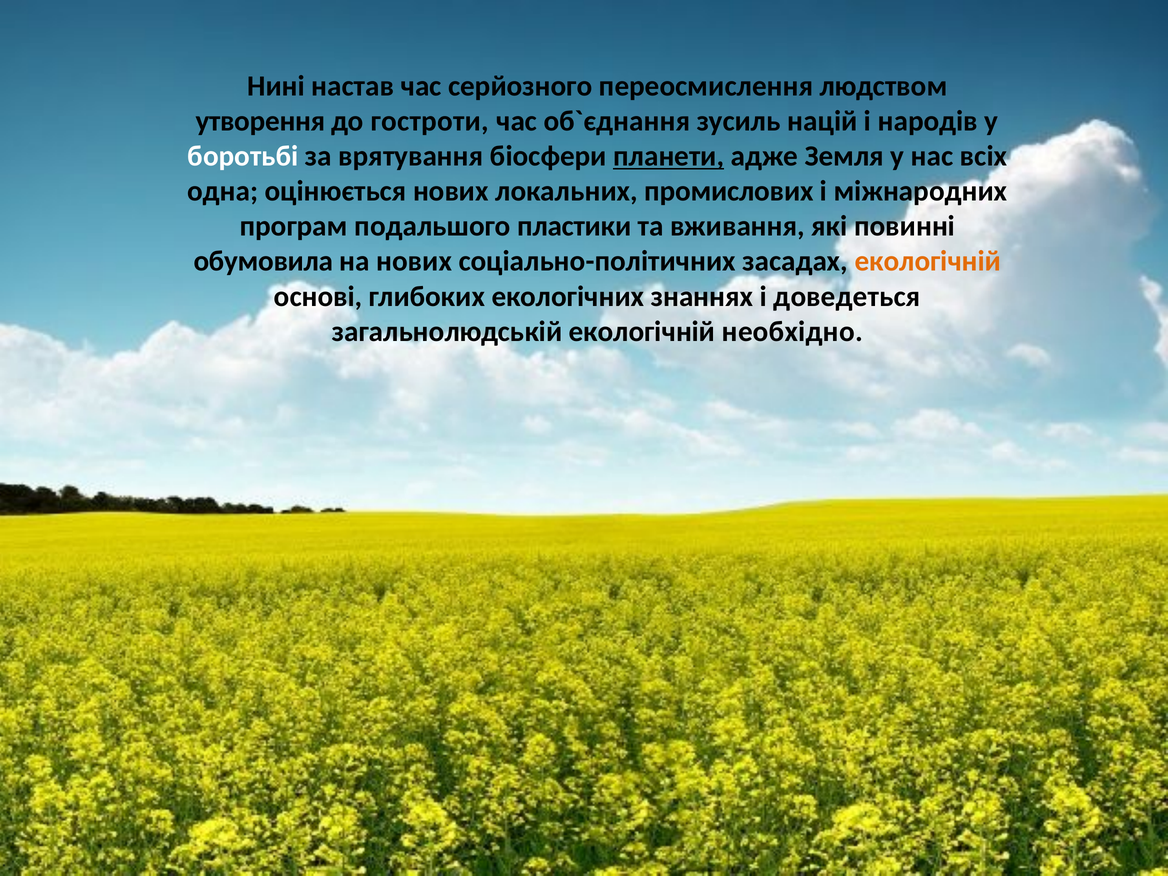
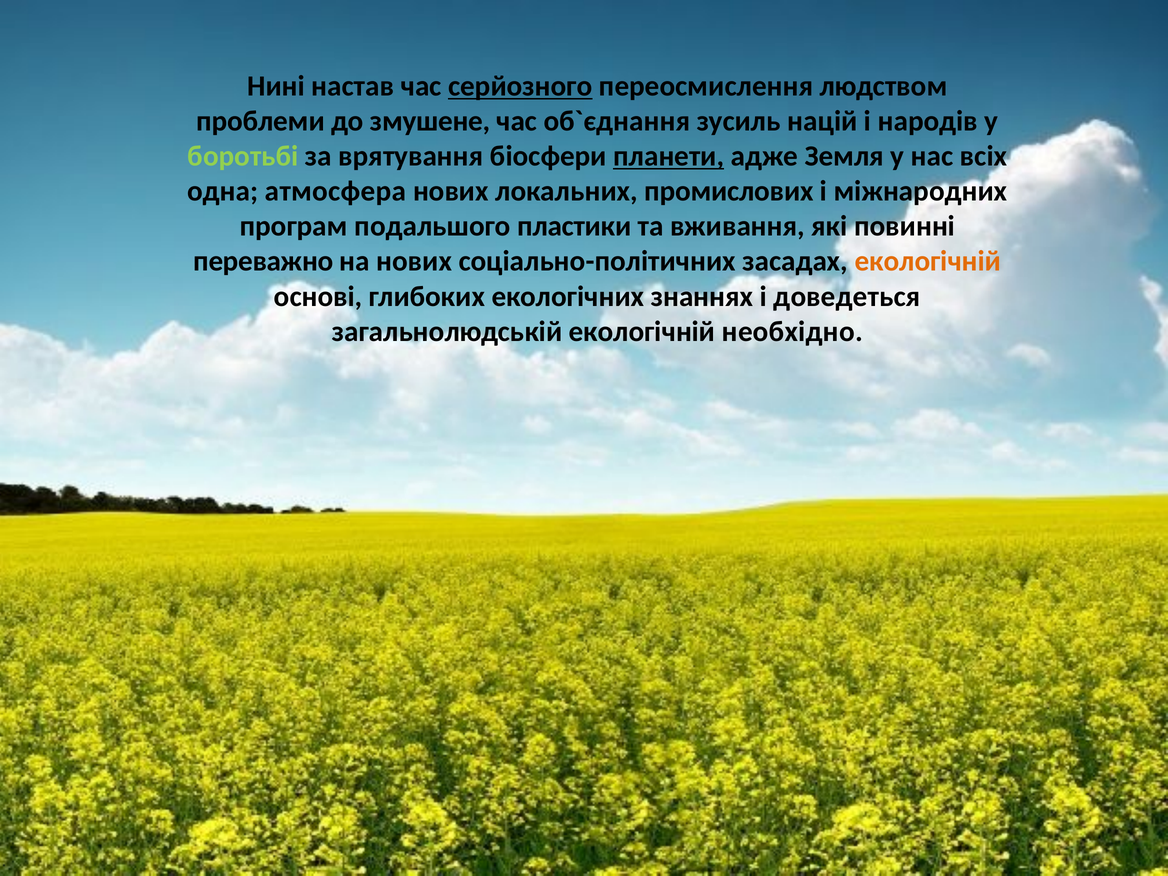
серйозного underline: none -> present
утворення: утворення -> проблеми
гостроти: гостроти -> змушене
боротьбі colour: white -> light green
оцінюється: оцінюється -> атмосфера
обумовила: обумовила -> переважно
